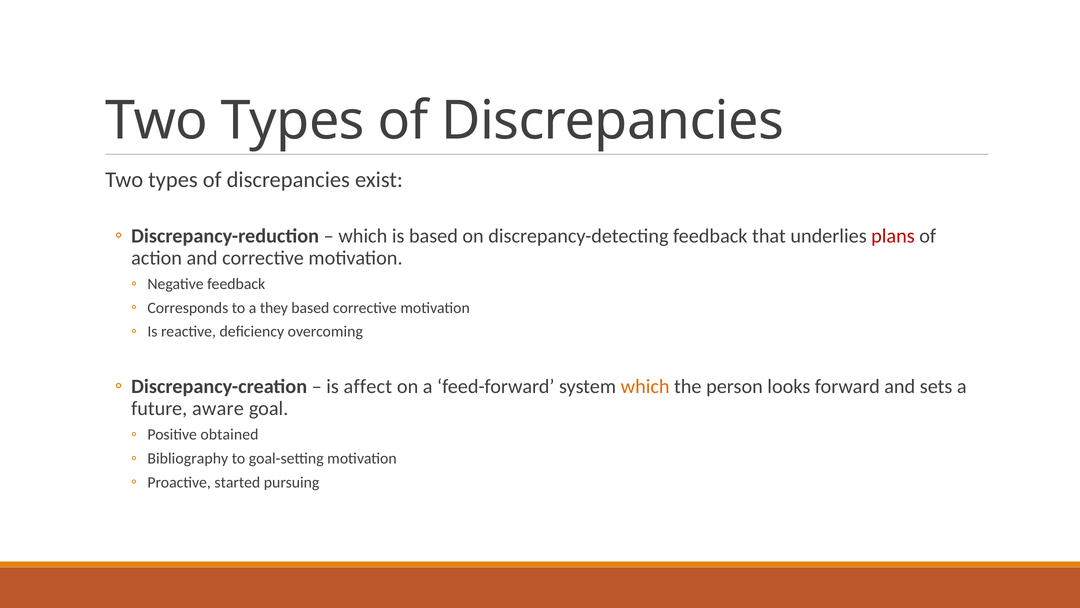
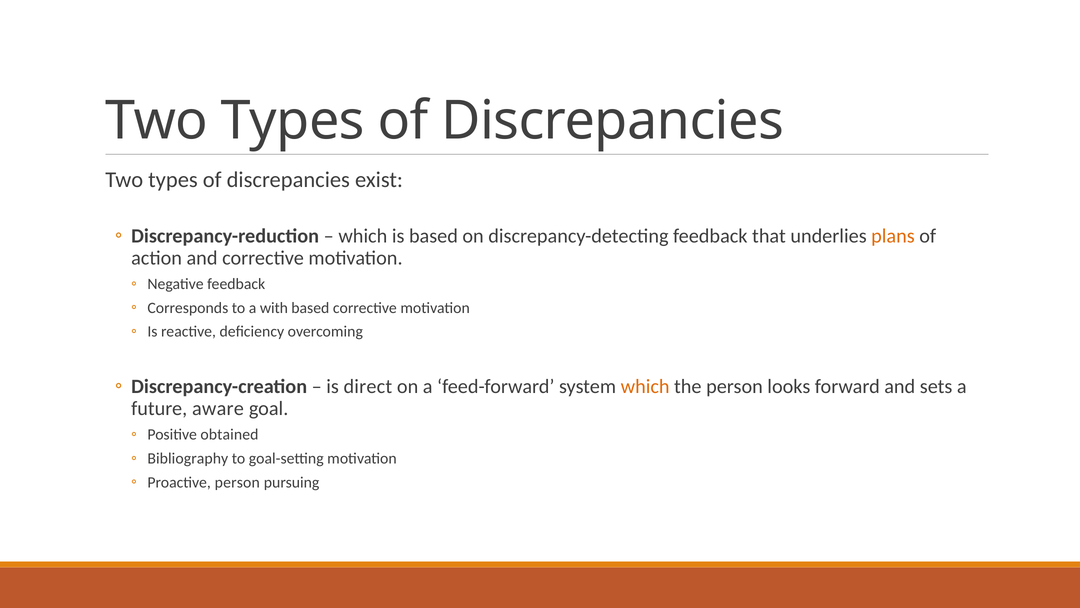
plans colour: red -> orange
they: they -> with
affect: affect -> direct
Proactive started: started -> person
